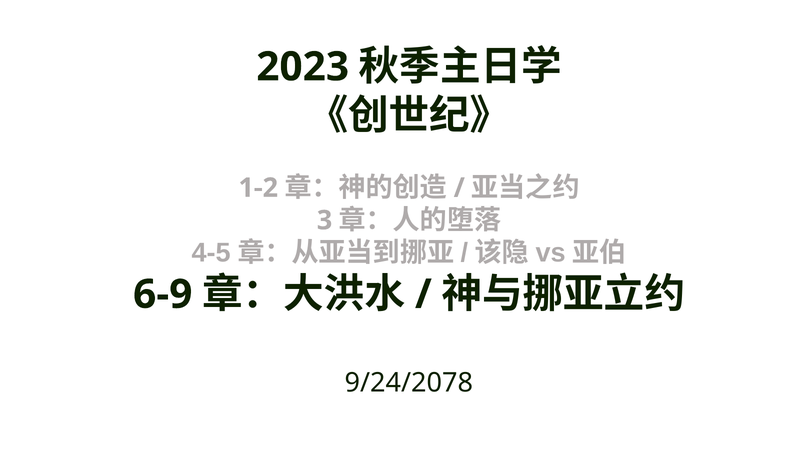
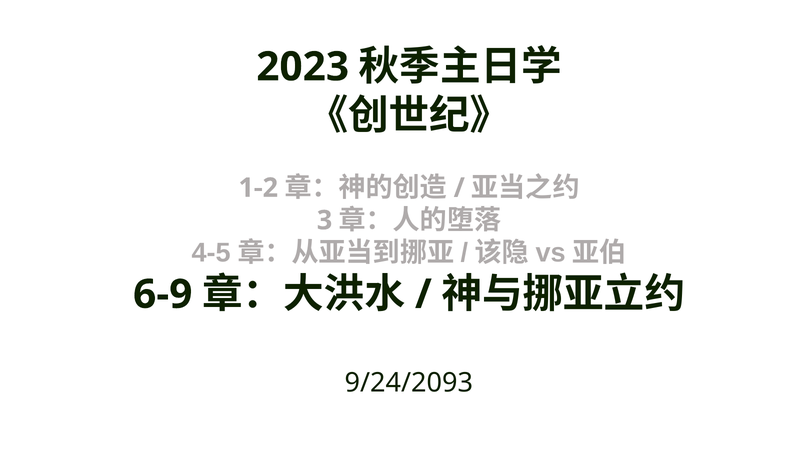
9/24/2078: 9/24/2078 -> 9/24/2093
